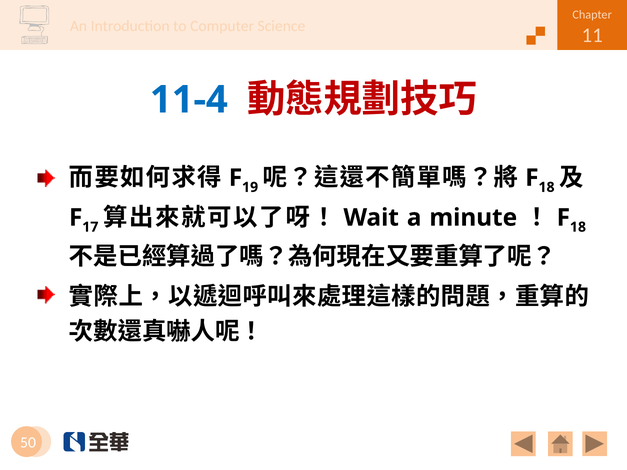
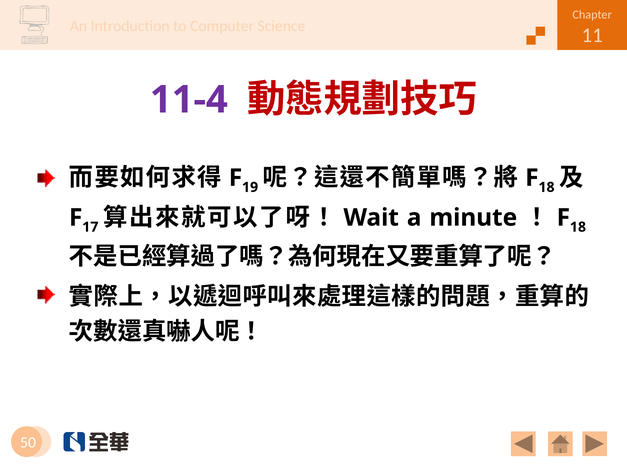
11-4 colour: blue -> purple
